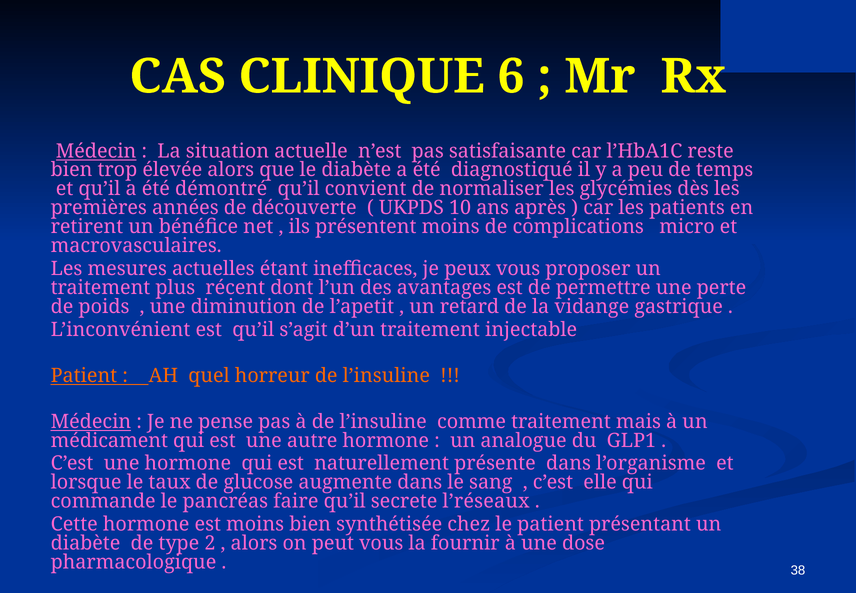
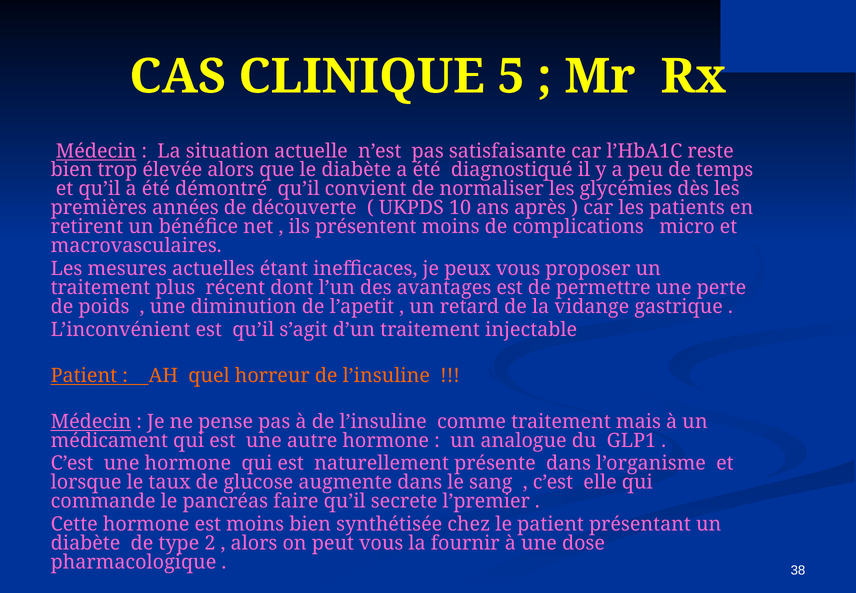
6: 6 -> 5
l’réseaux: l’réseaux -> l’premier
